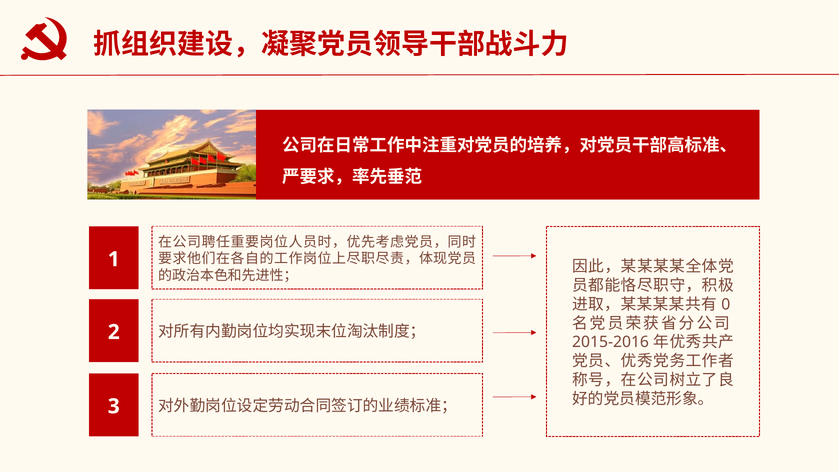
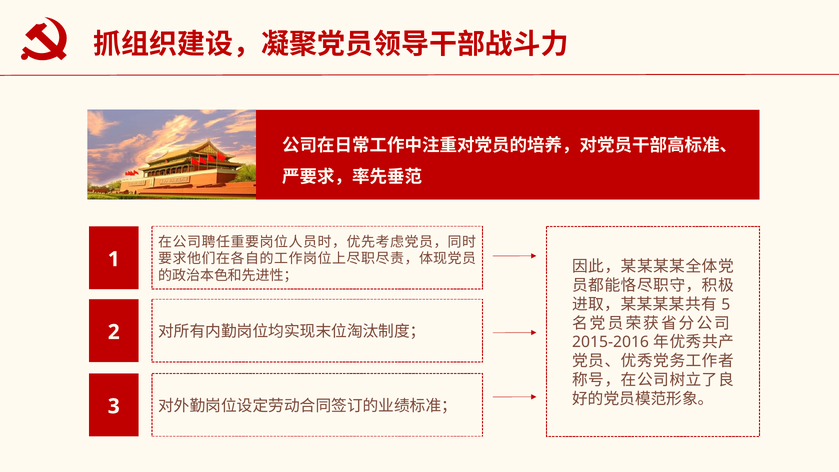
0: 0 -> 5
